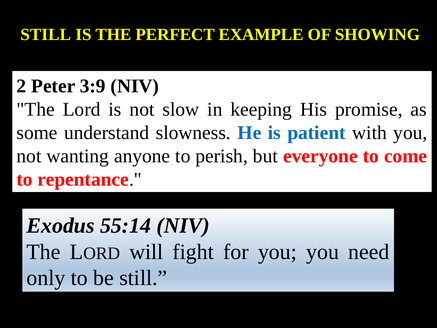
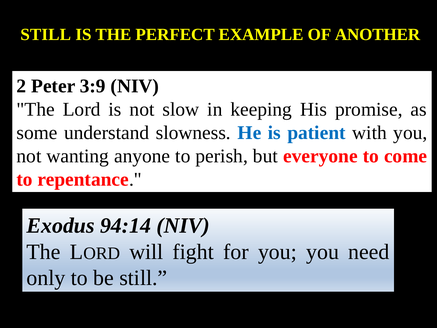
SHOWING: SHOWING -> ANOTHER
55:14: 55:14 -> 94:14
